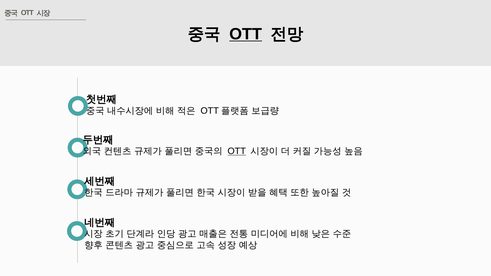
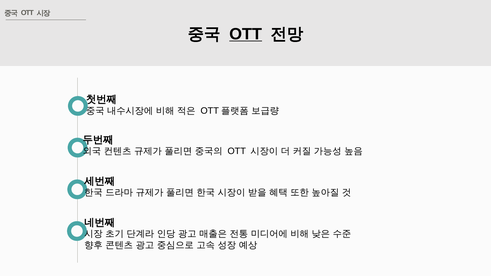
OTT at (237, 151) underline: present -> none
